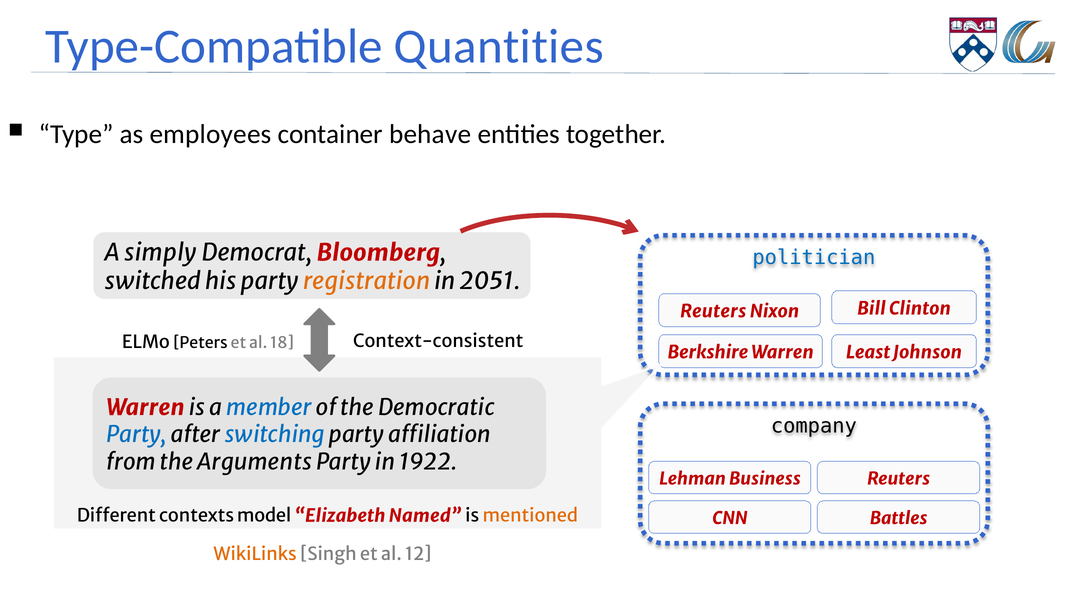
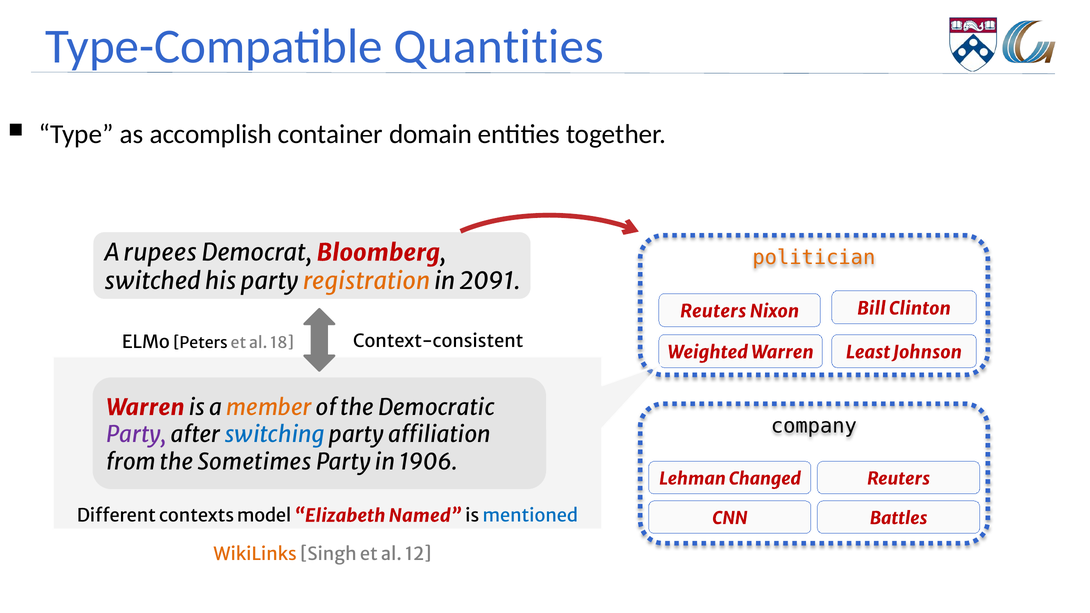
employees: employees -> accomplish
behave: behave -> domain
simply: simply -> rupees
politician colour: blue -> orange
2051: 2051 -> 2091
Berkshire: Berkshire -> Weighted
member colour: blue -> orange
Party at (137, 435) colour: blue -> purple
Arguments: Arguments -> Sometimes
1922: 1922 -> 1906
Business: Business -> Changed
mentioned colour: orange -> blue
